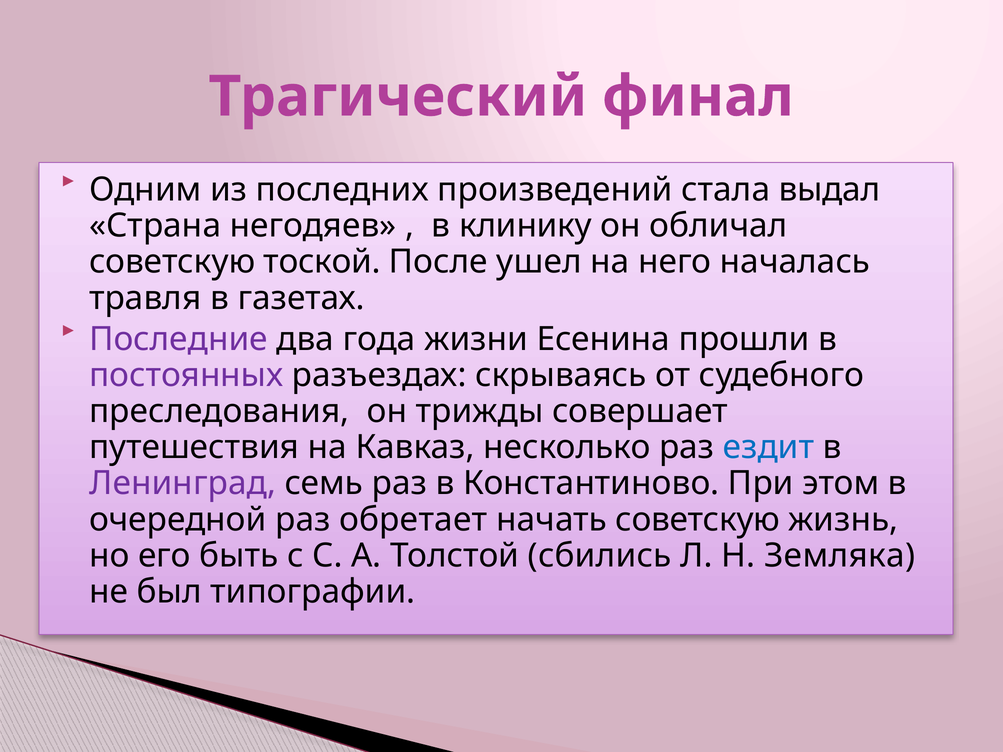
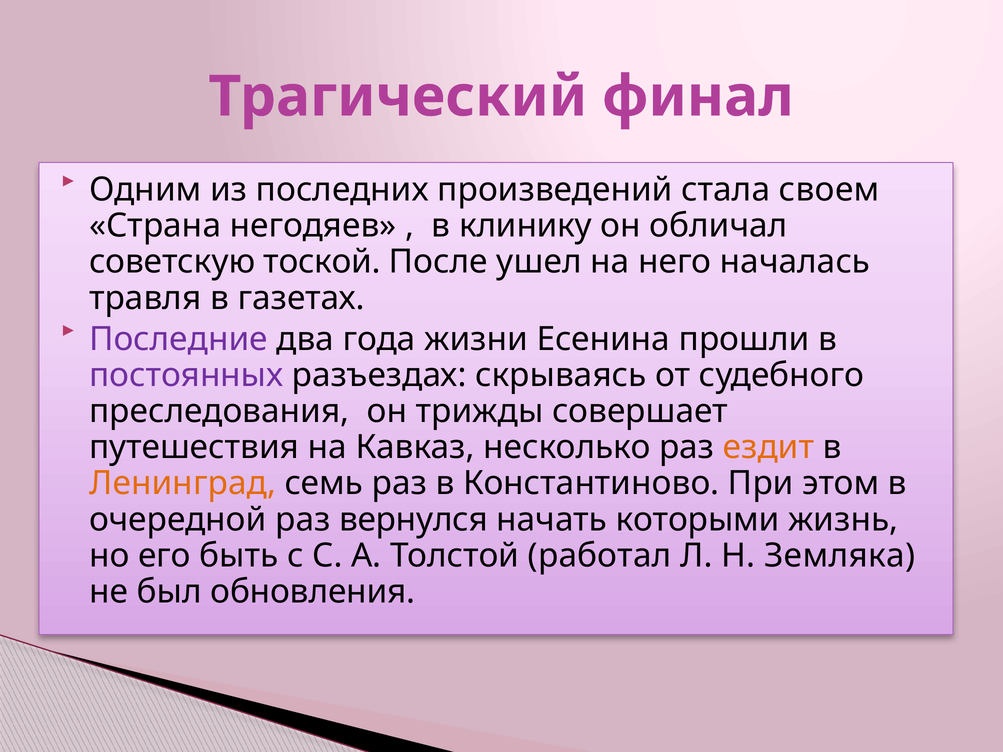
выдал: выдал -> своем
ездит colour: blue -> orange
Ленинград colour: purple -> orange
обретает: обретает -> вернулся
начать советскую: советскую -> которыми
сбились: сбились -> работал
типографии: типографии -> обновления
